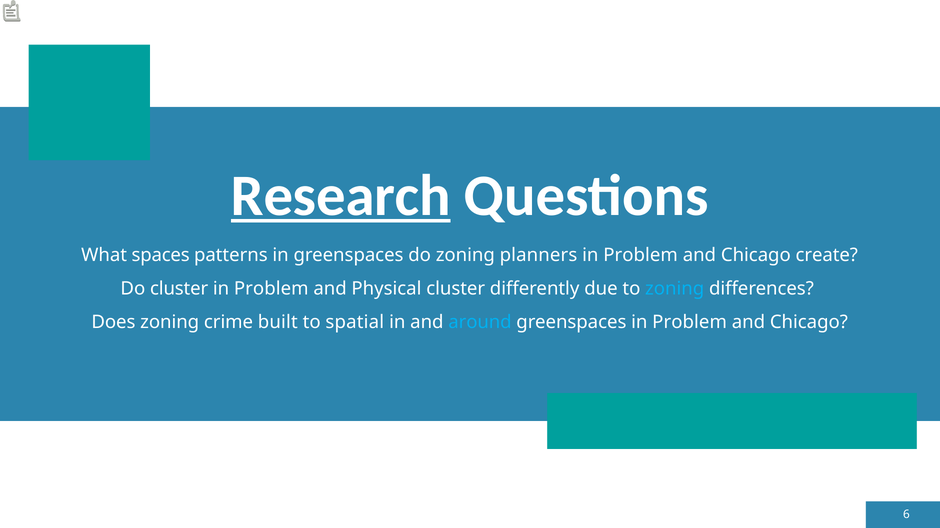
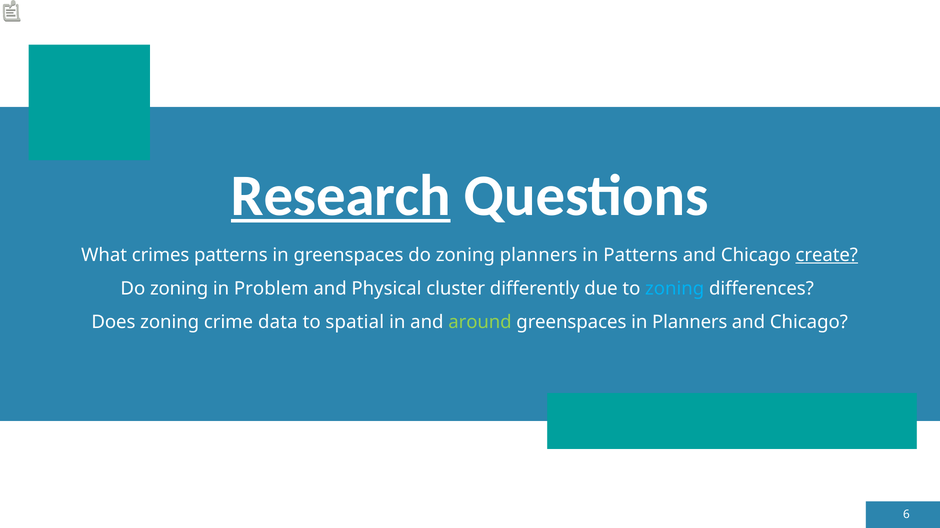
spaces: spaces -> crimes
Problem at (641, 255): Problem -> Patterns
create underline: none -> present
cluster at (179, 289): cluster -> zoning
built: built -> data
around colour: light blue -> light green
greenspaces in Problem: Problem -> Planners
